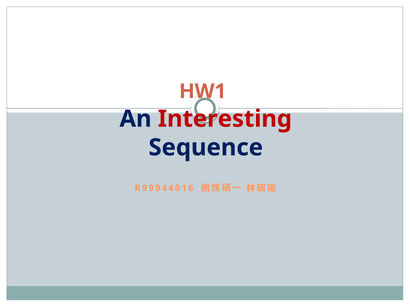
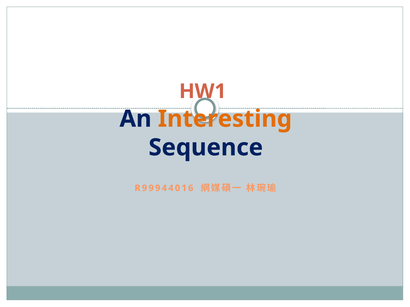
Interesting colour: red -> orange
